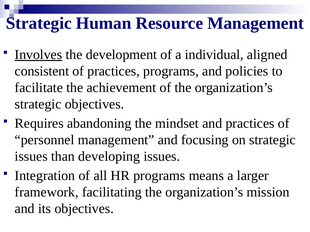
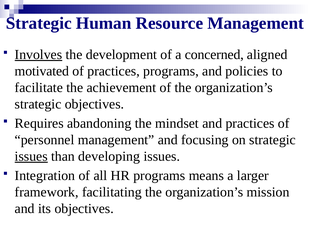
individual: individual -> concerned
consistent: consistent -> motivated
issues at (31, 157) underline: none -> present
